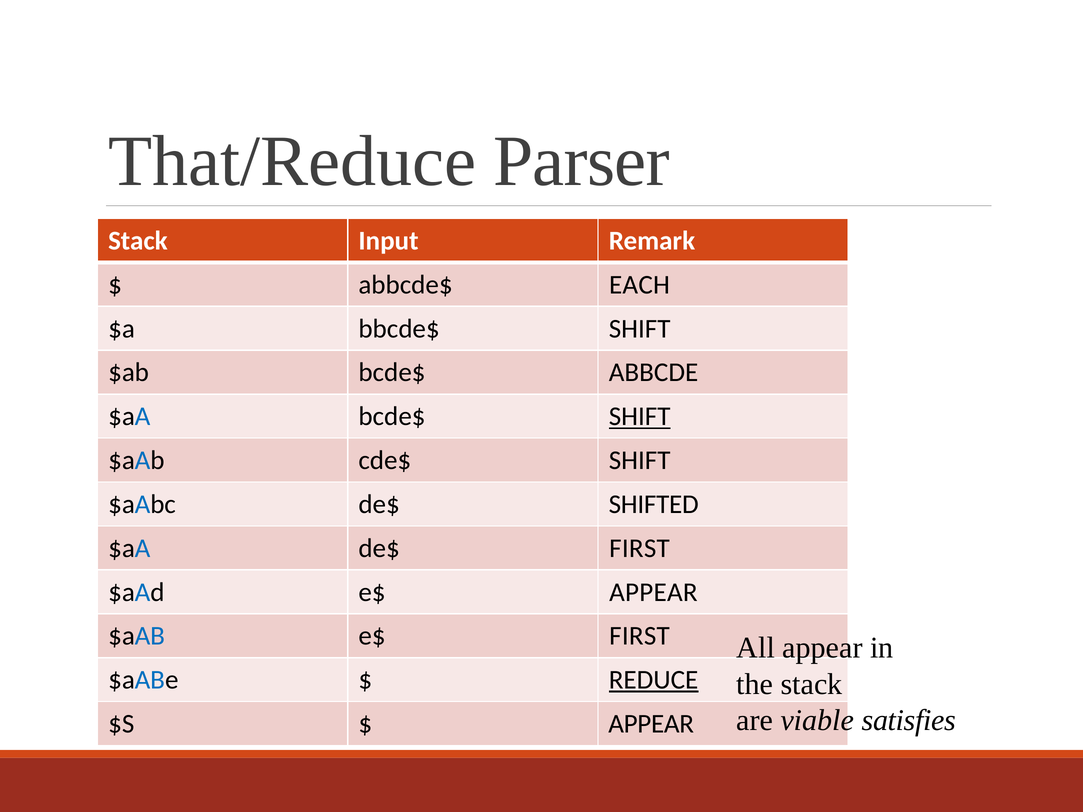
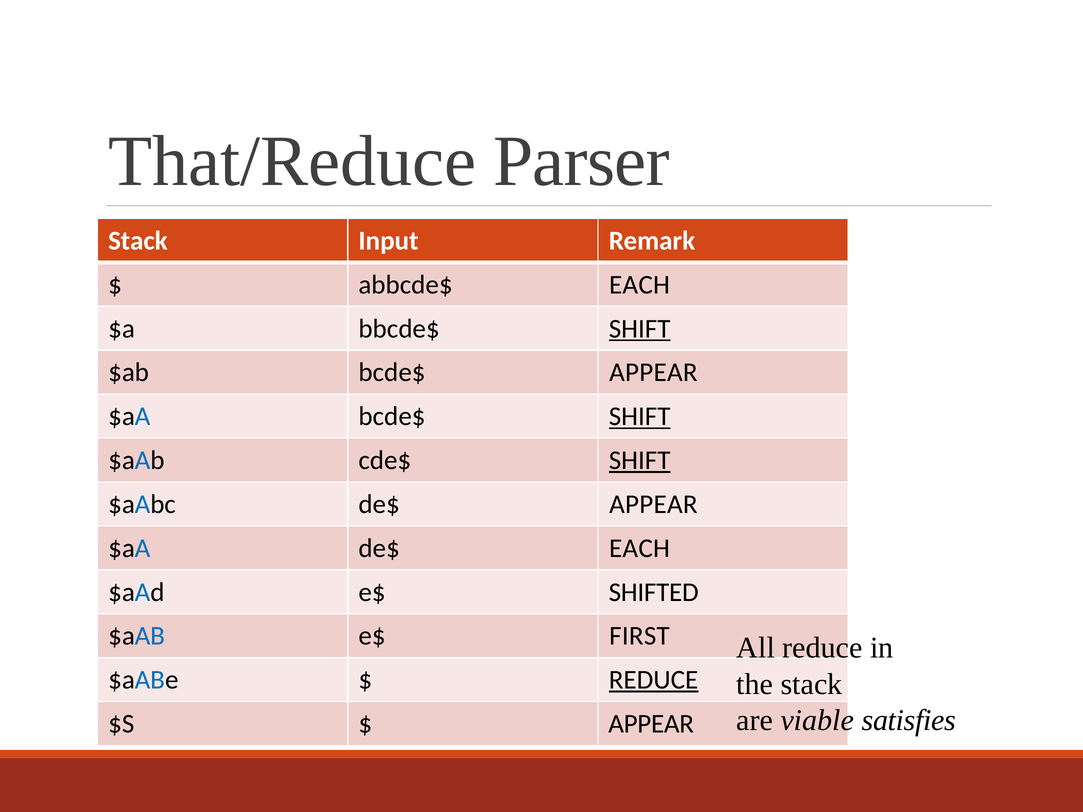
SHIFT at (640, 329) underline: none -> present
bcde$ ABBCDE: ABBCDE -> APPEAR
SHIFT at (640, 461) underline: none -> present
de$ SHIFTED: SHIFTED -> APPEAR
de$ FIRST: FIRST -> EACH
e$ APPEAR: APPEAR -> SHIFTED
All appear: appear -> reduce
